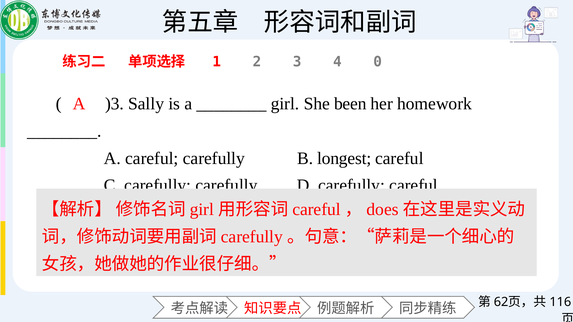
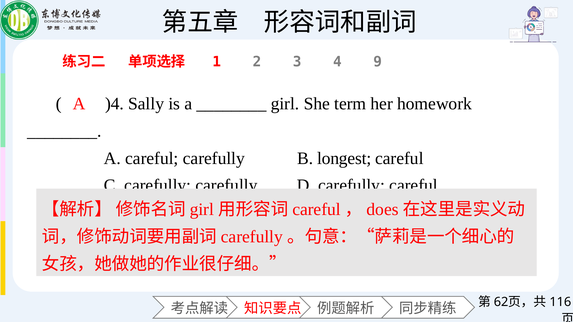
0: 0 -> 9
)3: )3 -> )4
been: been -> term
